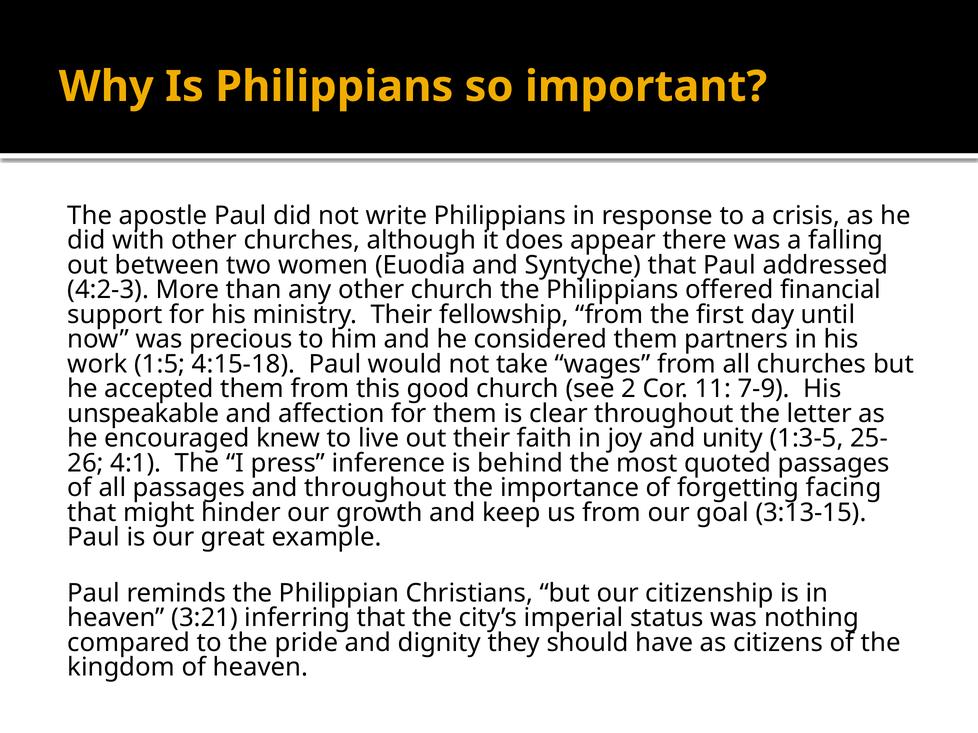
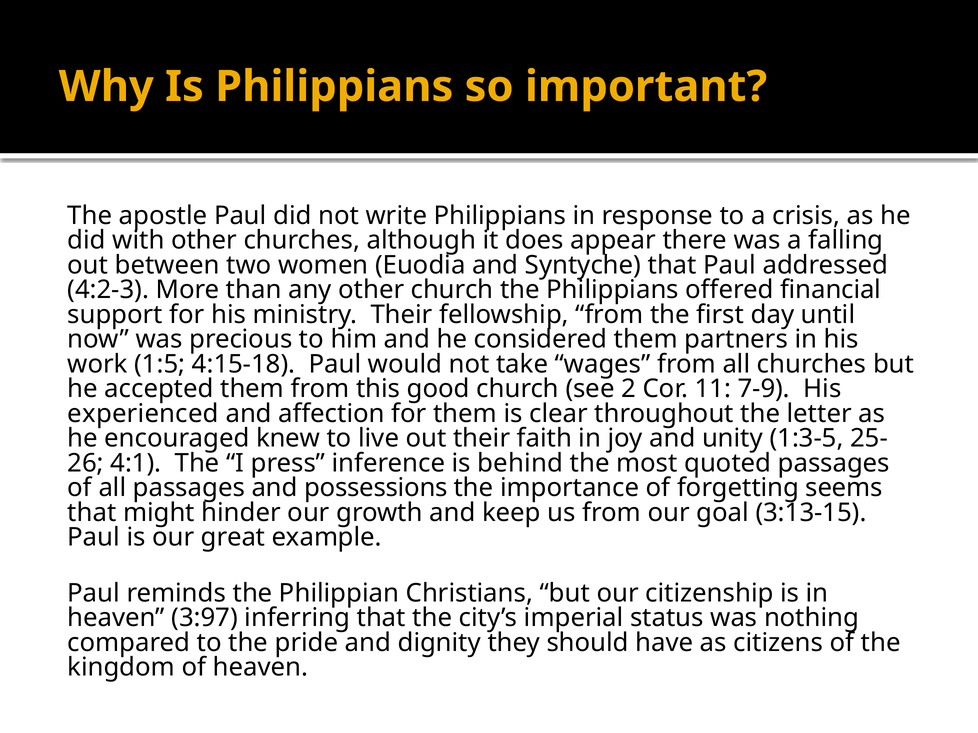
unspeakable: unspeakable -> experienced
and throughout: throughout -> possessions
facing: facing -> seems
3:21: 3:21 -> 3:97
